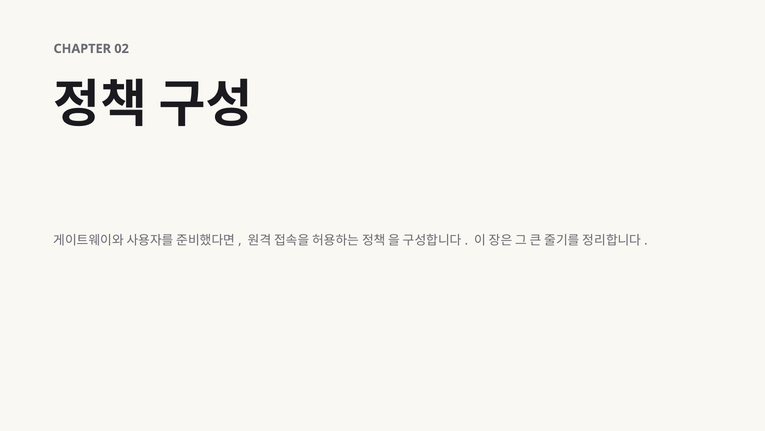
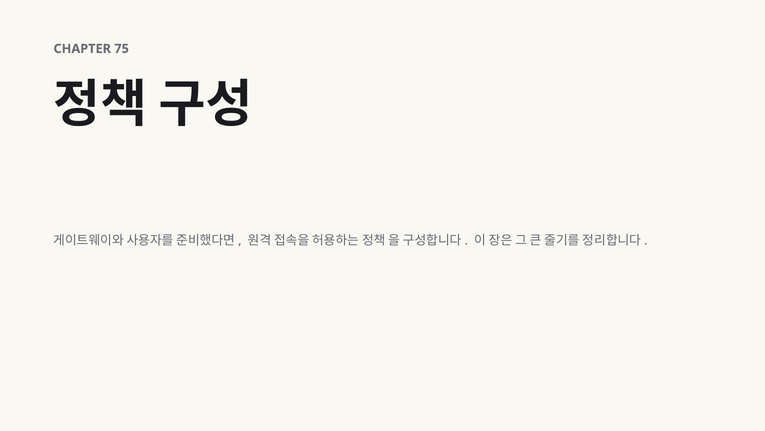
02: 02 -> 75
